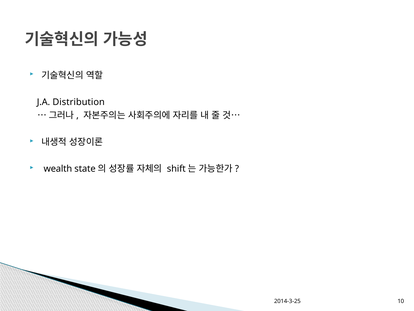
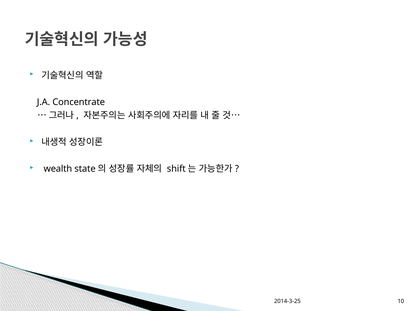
Distribution: Distribution -> Concentrate
